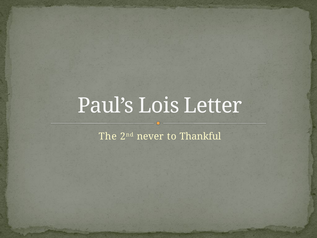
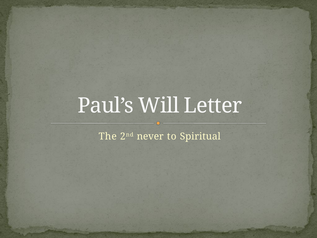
Lois: Lois -> Will
Thankful: Thankful -> Spiritual
